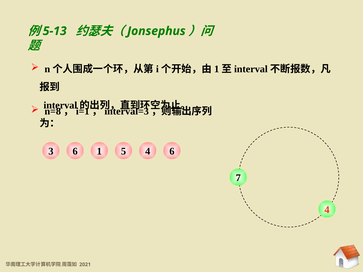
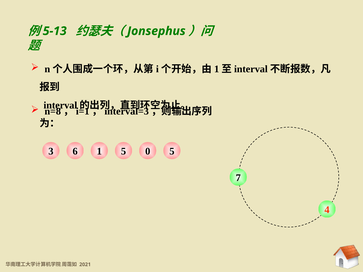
1 4: 4 -> 0
6 6: 6 -> 5
